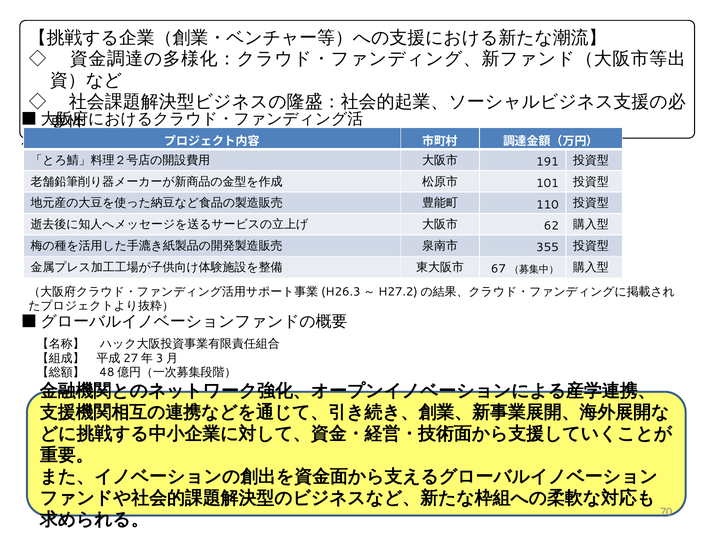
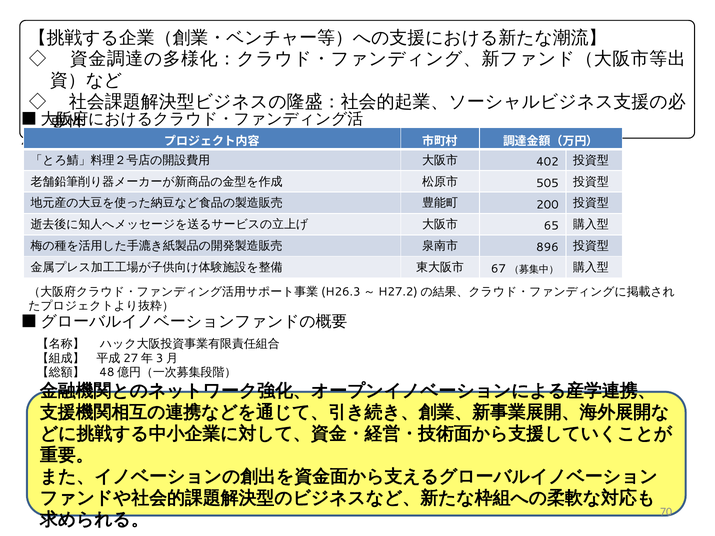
191: 191 -> 402
101: 101 -> 505
110: 110 -> 200
62: 62 -> 65
355: 355 -> 896
